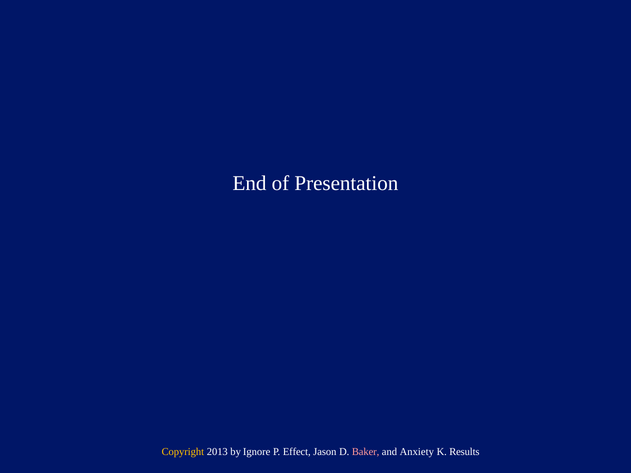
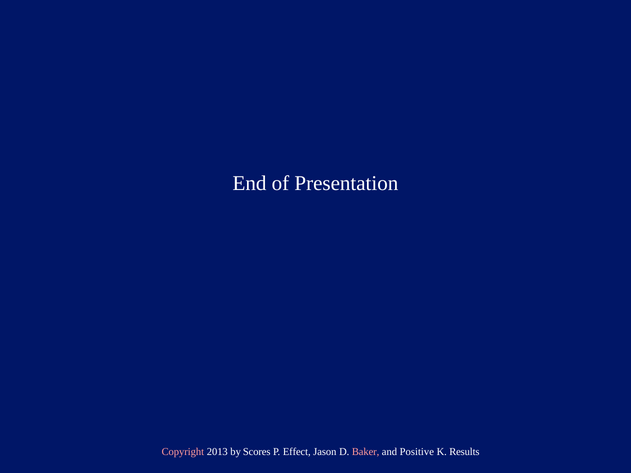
Copyright colour: yellow -> pink
Ignore: Ignore -> Scores
Anxiety: Anxiety -> Positive
